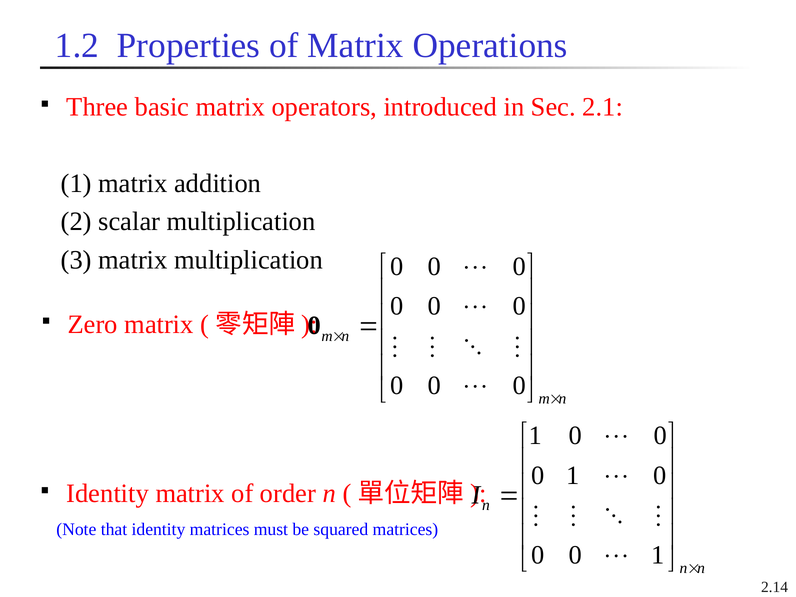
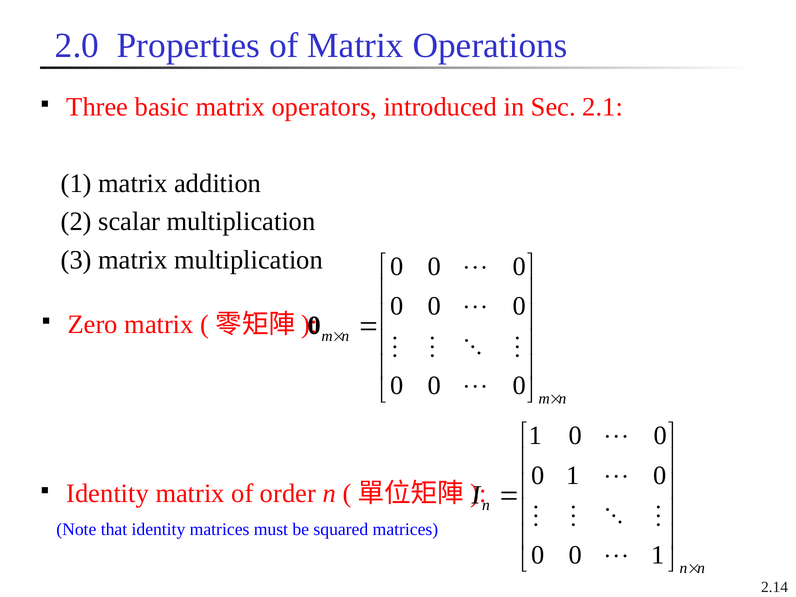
1.2: 1.2 -> 2.0
